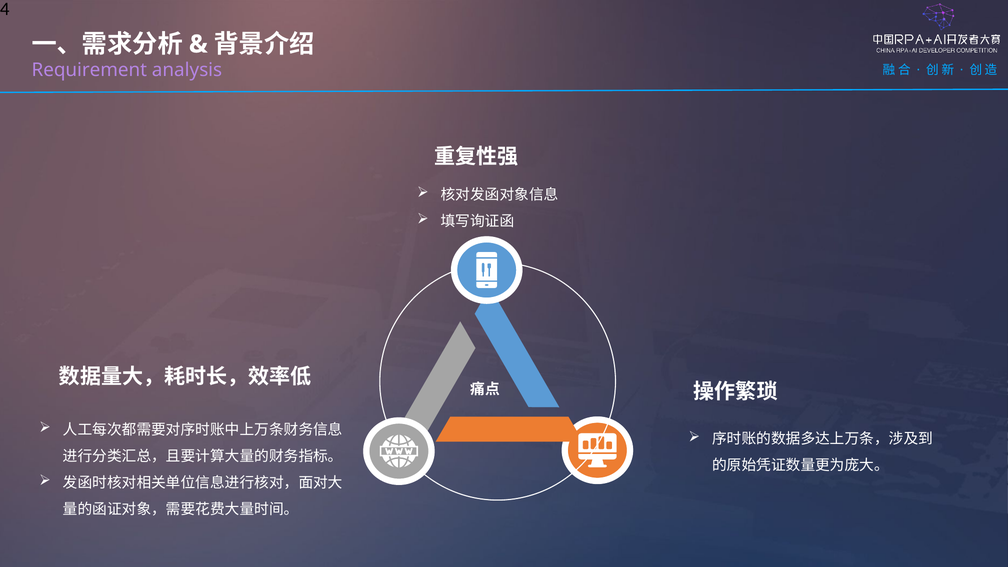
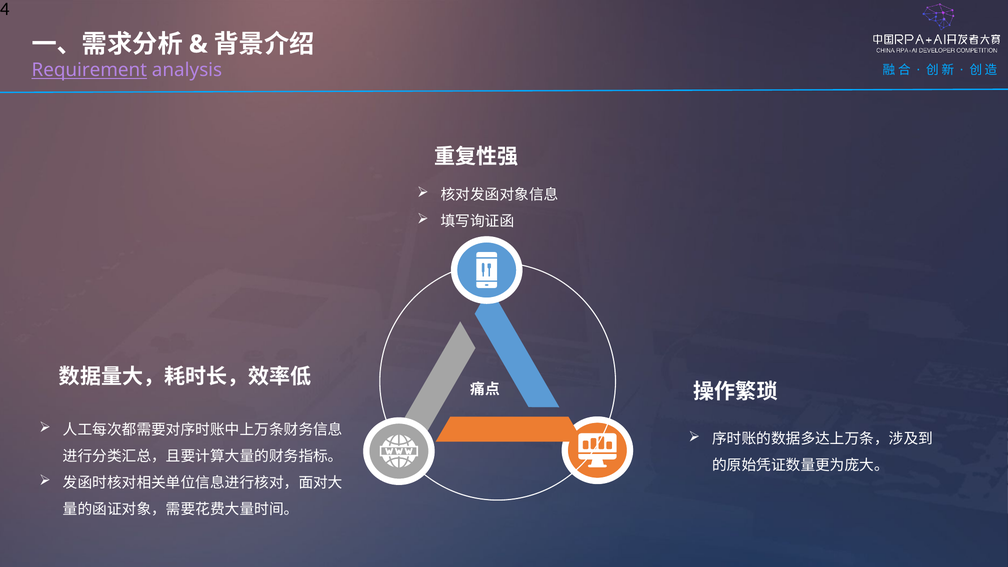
Requirement underline: none -> present
